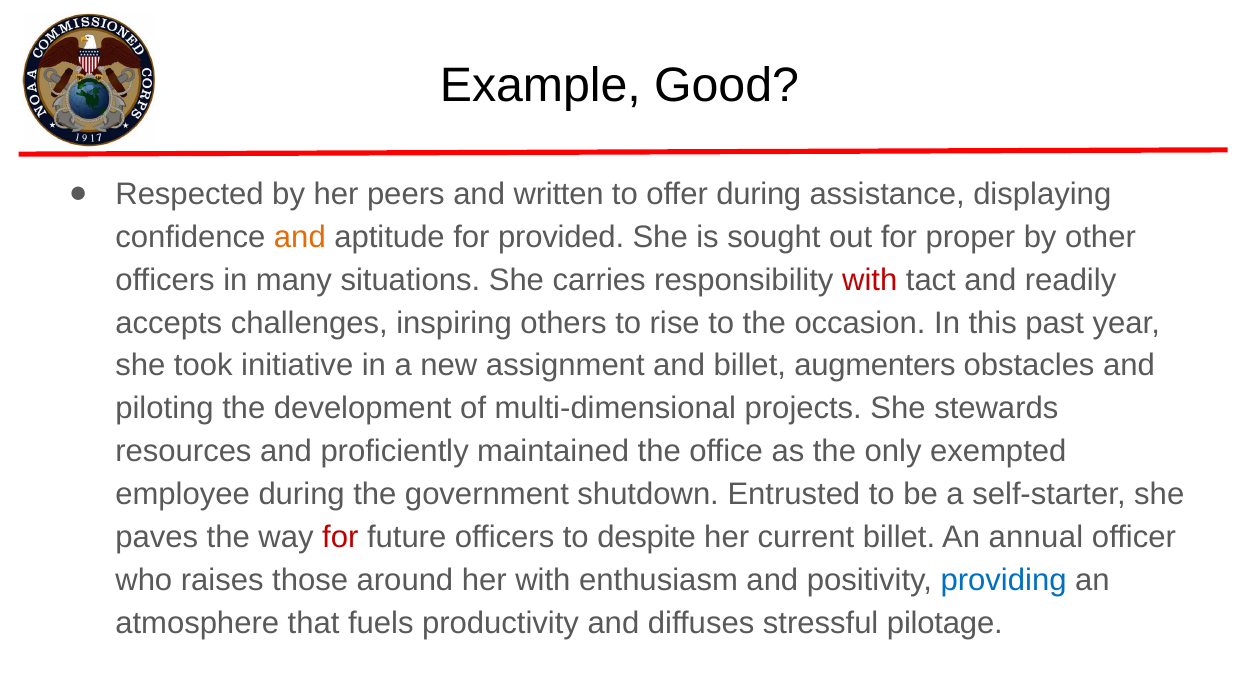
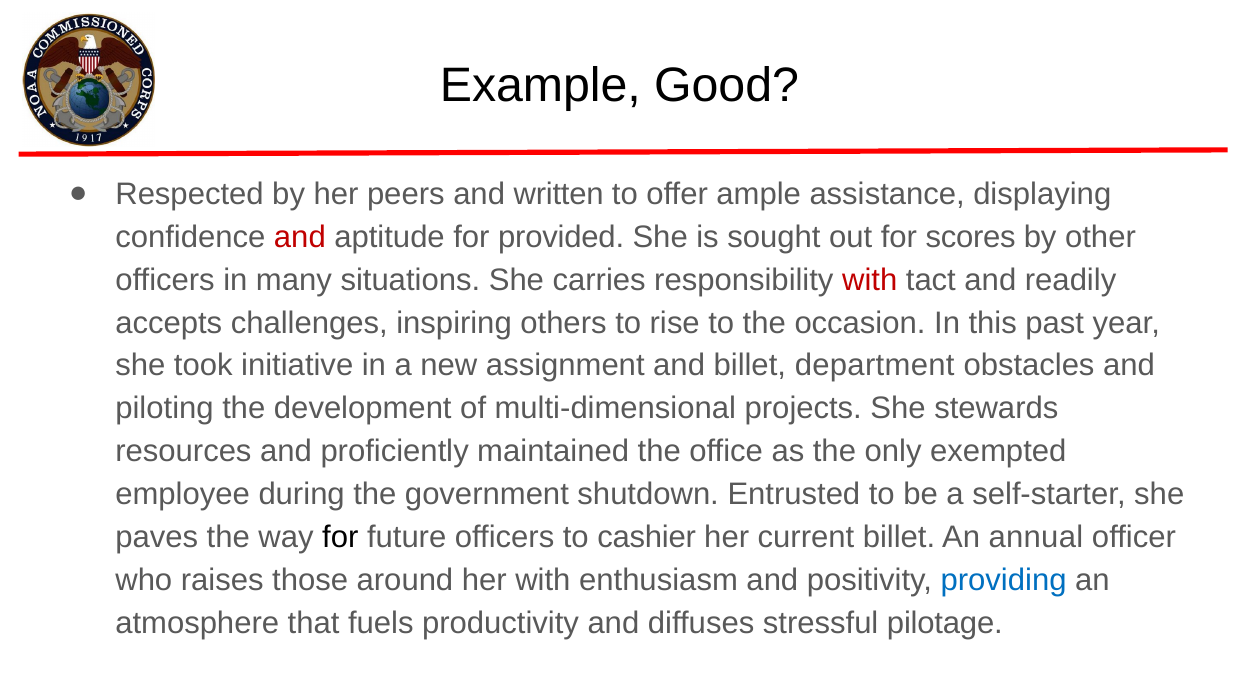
offer during: during -> ample
and at (300, 237) colour: orange -> red
proper: proper -> scores
augmenters: augmenters -> department
for at (340, 537) colour: red -> black
despite: despite -> cashier
